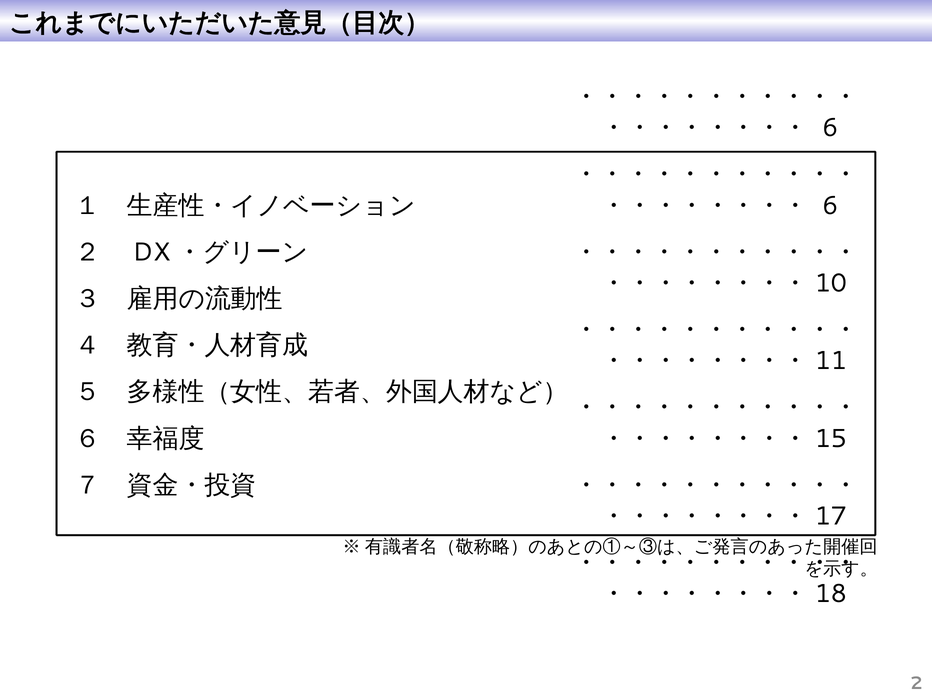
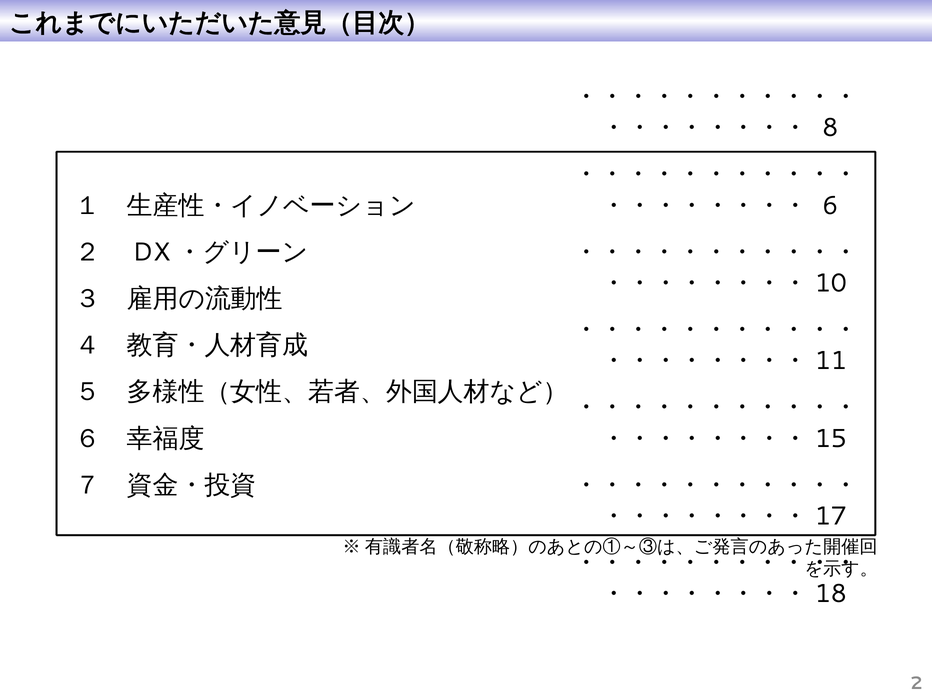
6 at (830, 128): 6 -> 8
